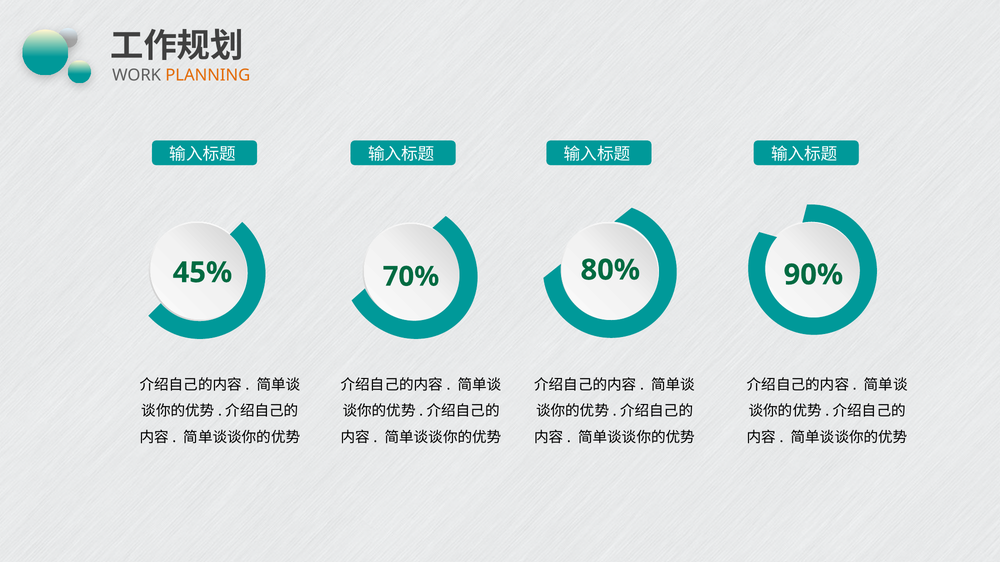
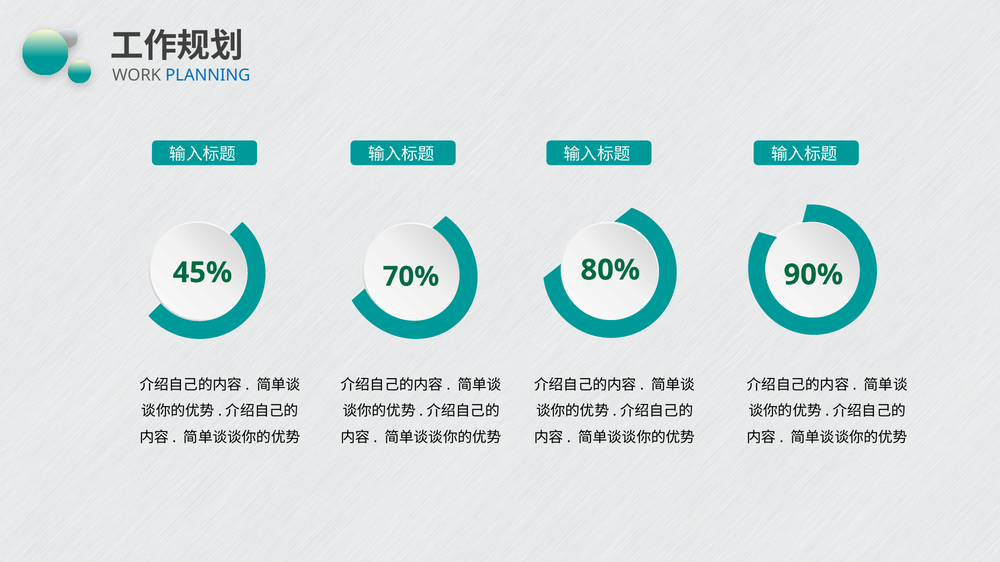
PLANNING colour: orange -> blue
